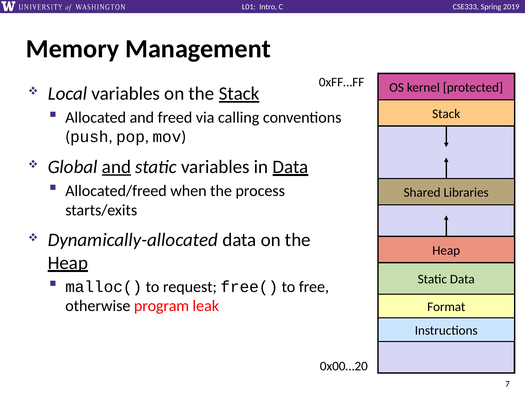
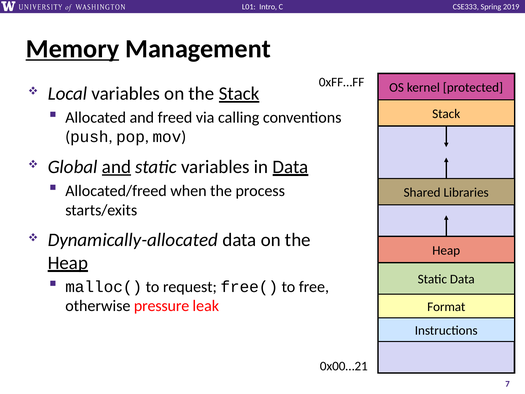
Memory underline: none -> present
program: program -> pressure
0x00…20: 0x00…20 -> 0x00…21
